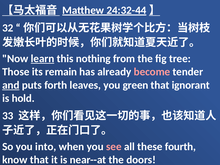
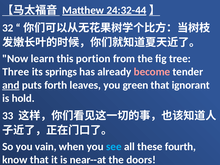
learn underline: present -> none
nothing: nothing -> portion
Those: Those -> Three
remain: remain -> springs
into: into -> vain
see colour: pink -> light blue
